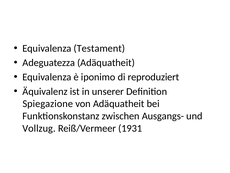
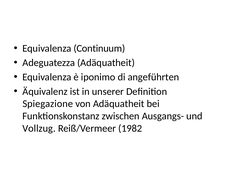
Testament: Testament -> Continuum
reproduziert: reproduziert -> angeführten
1931: 1931 -> 1982
